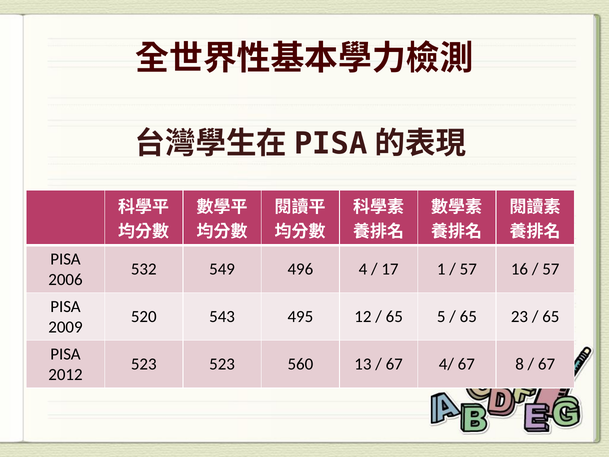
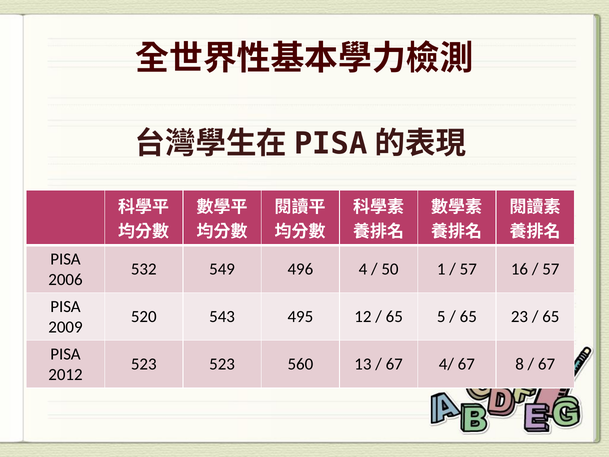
17: 17 -> 50
